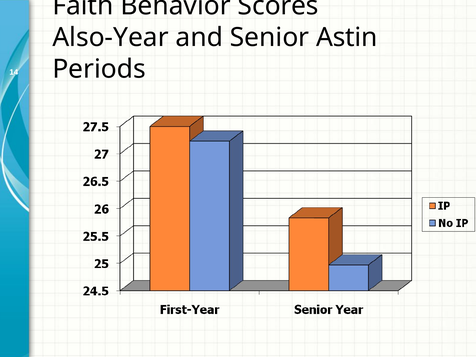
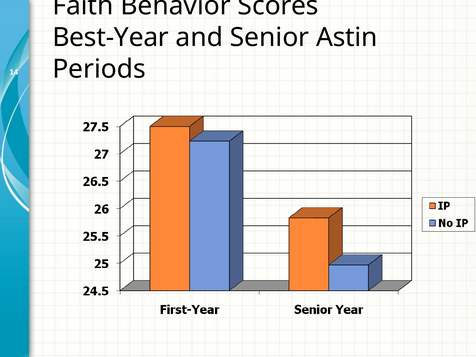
Also-Year: Also-Year -> Best-Year
